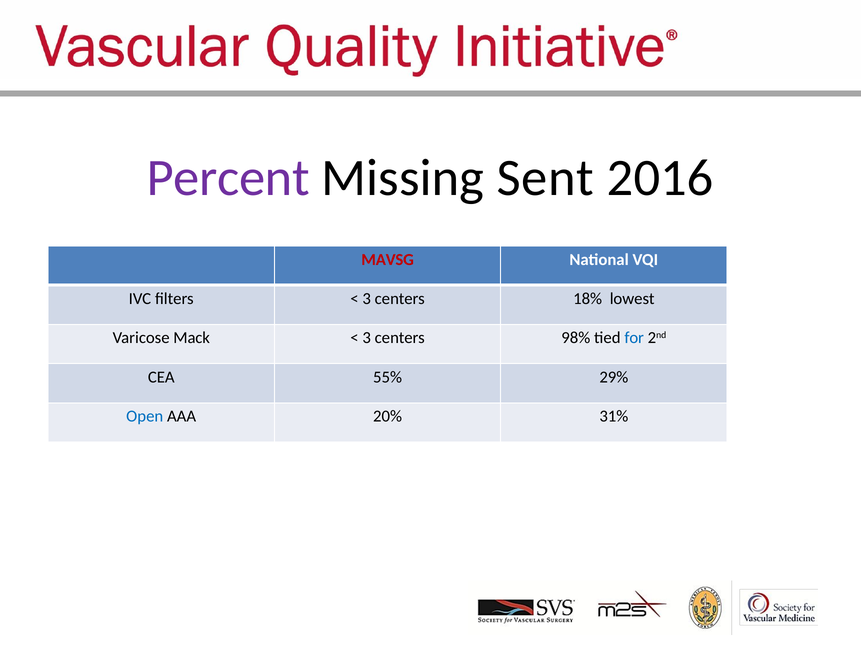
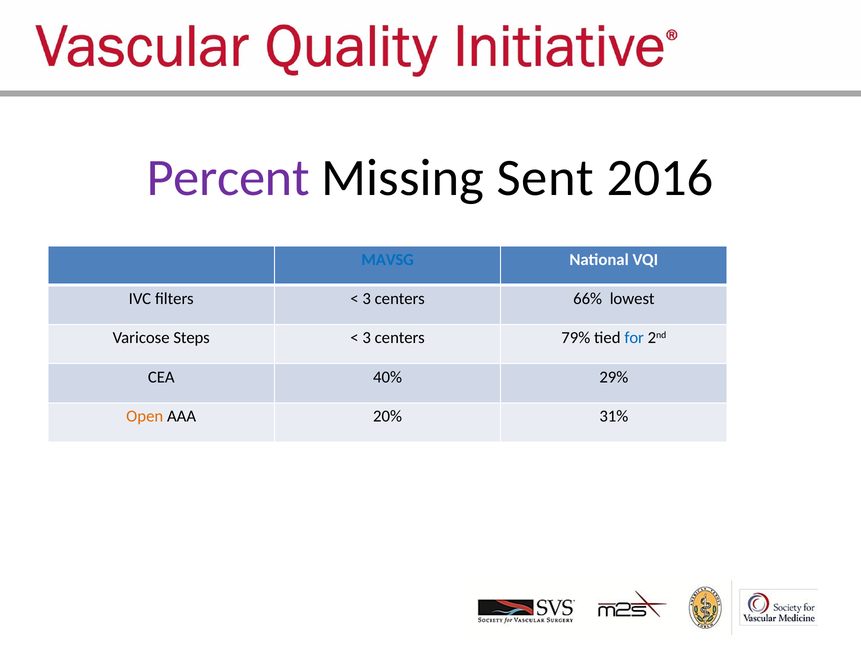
MAVSG colour: red -> blue
18%: 18% -> 66%
Mack: Mack -> Steps
98%: 98% -> 79%
55%: 55% -> 40%
Open colour: blue -> orange
